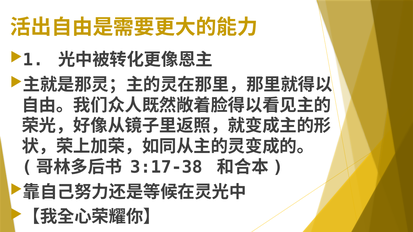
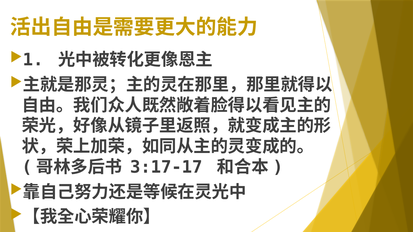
3:17-38: 3:17-38 -> 3:17-17
